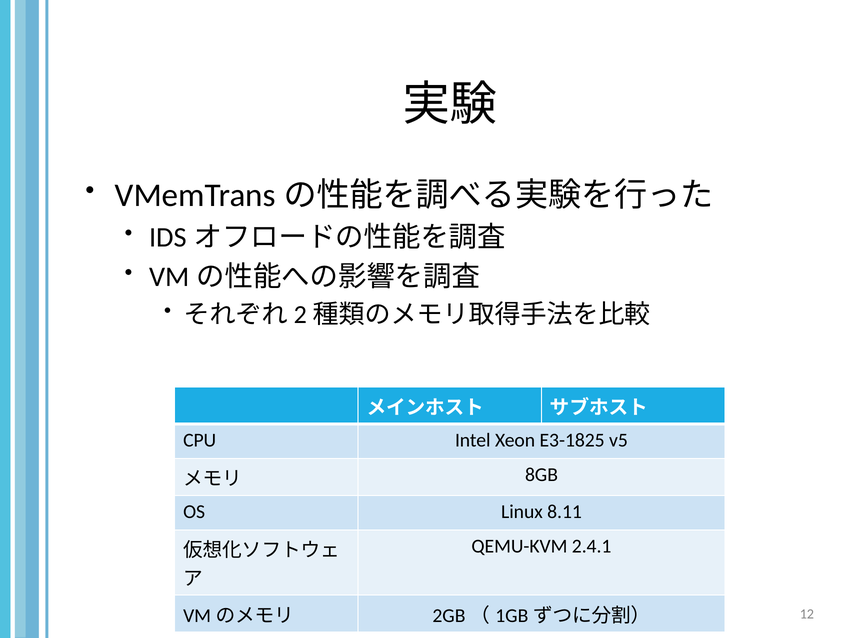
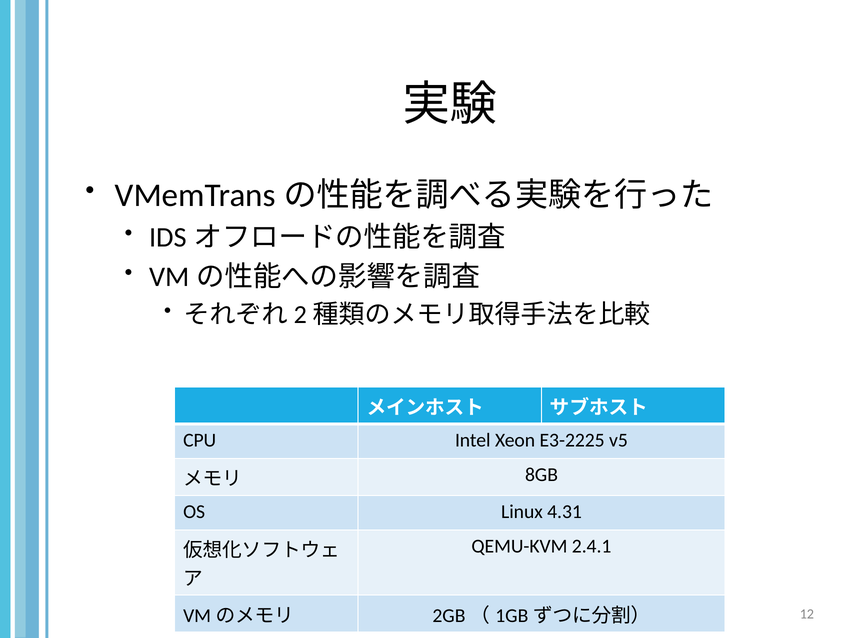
E3-1825: E3-1825 -> E3-2225
8.11: 8.11 -> 4.31
